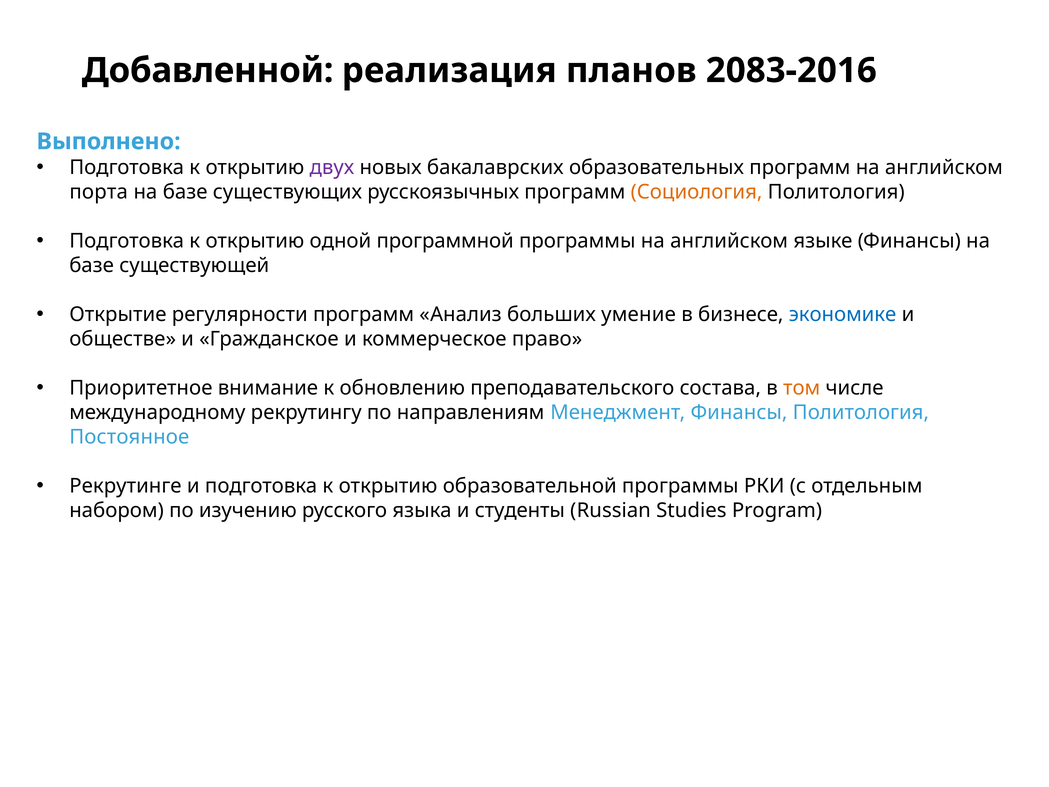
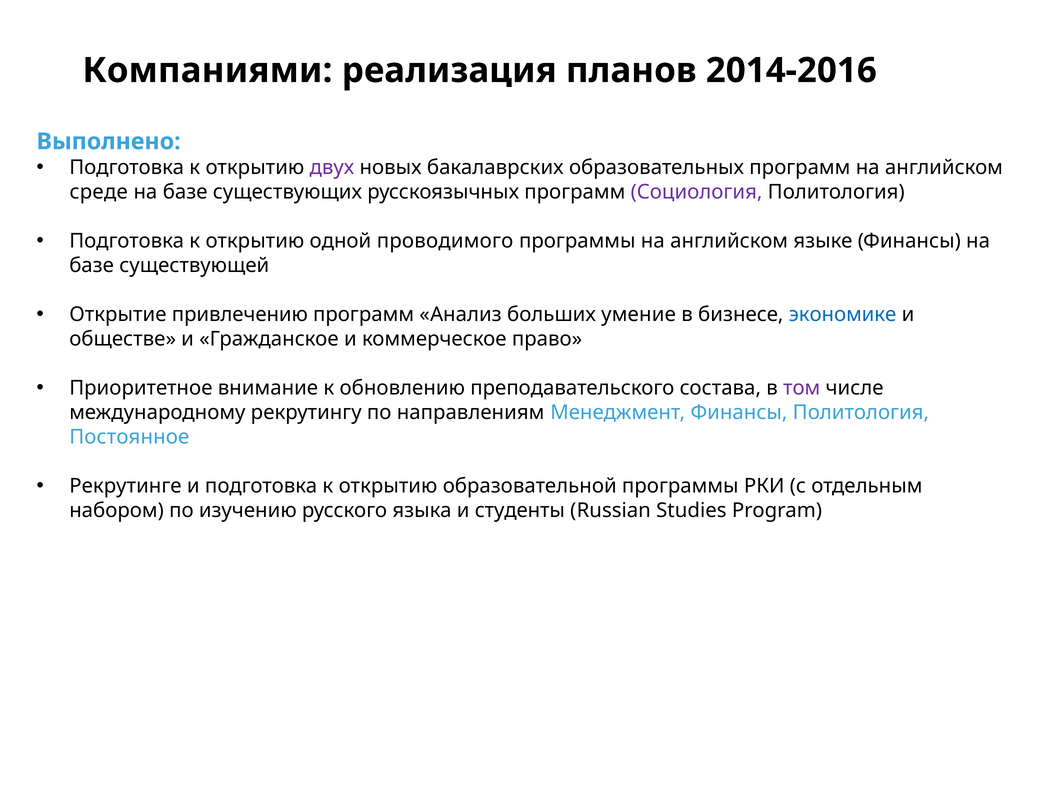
Добавленной: Добавленной -> Компаниями
2083-2016: 2083-2016 -> 2014-2016
порта: порта -> среде
Социология colour: orange -> purple
программной: программной -> проводимого
регулярности: регулярности -> привлечению
том colour: orange -> purple
